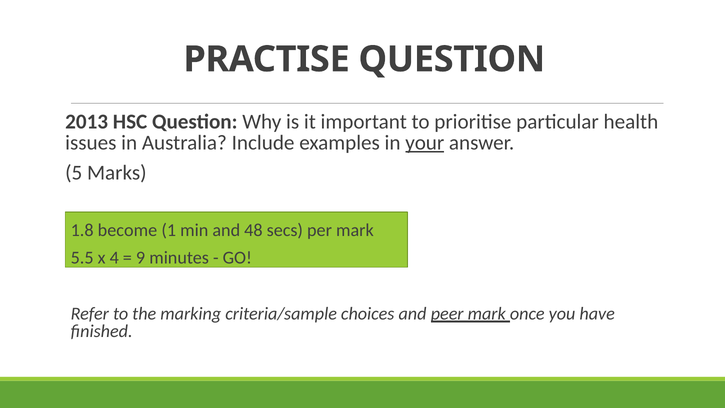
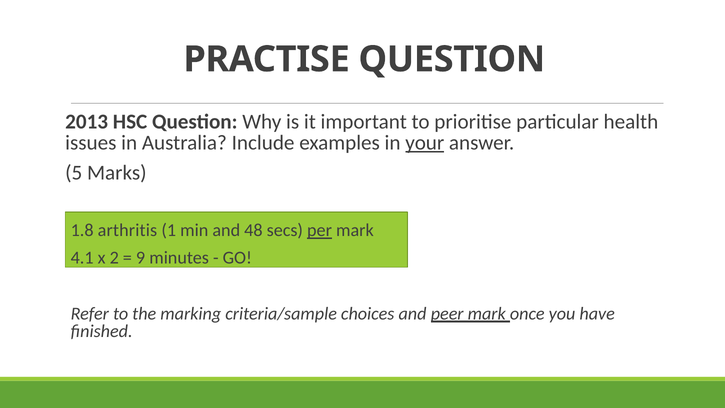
become: become -> arthritis
per underline: none -> present
5.5: 5.5 -> 4.1
4: 4 -> 2
